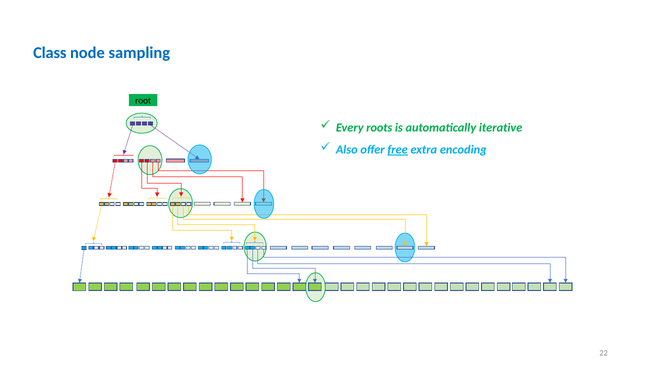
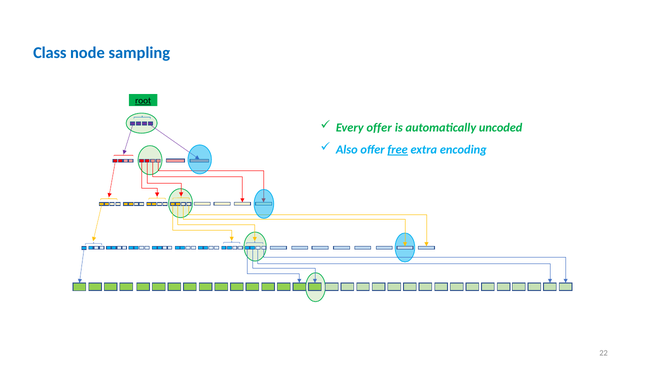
root underline: none -> present
Every roots: roots -> offer
iterative: iterative -> uncoded
